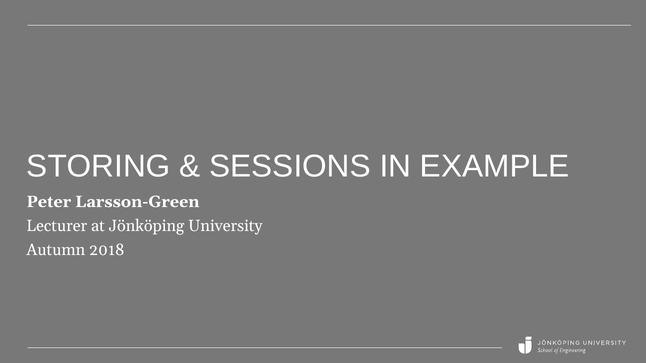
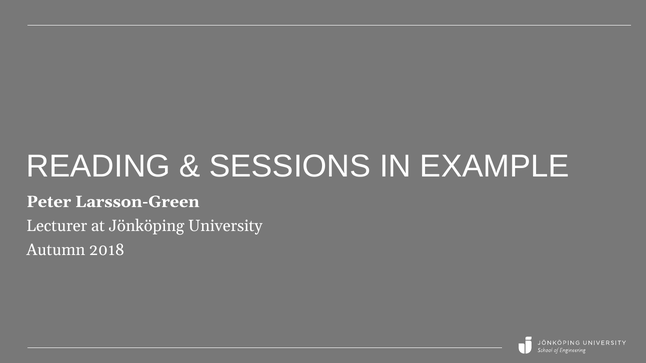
STORING: STORING -> READING
